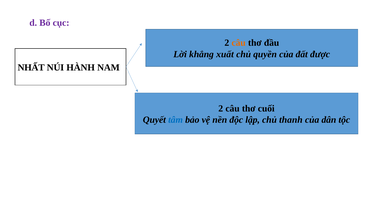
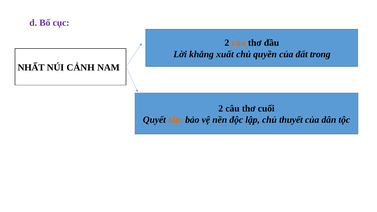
được: được -> trong
HÀNH: HÀNH -> CẢNH
tâm colour: blue -> orange
thanh: thanh -> thuyết
